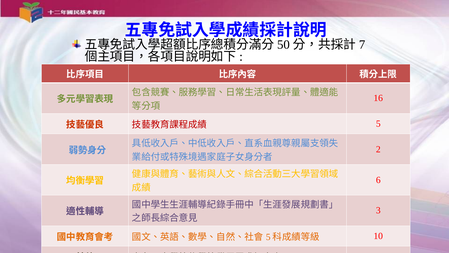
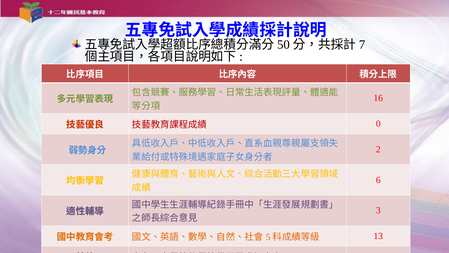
5 at (378, 124): 5 -> 0
10: 10 -> 13
